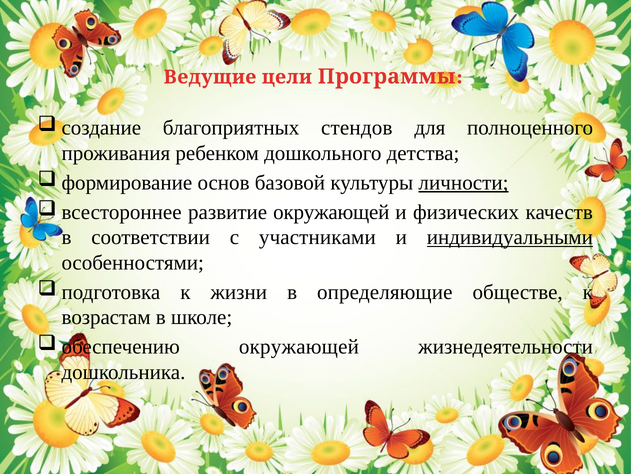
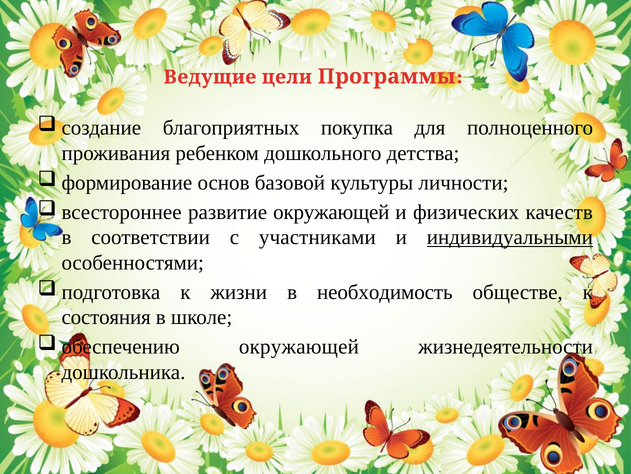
стендов: стендов -> покупка
личности underline: present -> none
определяющие: определяющие -> необходимость
возрастам: возрастам -> состояния
